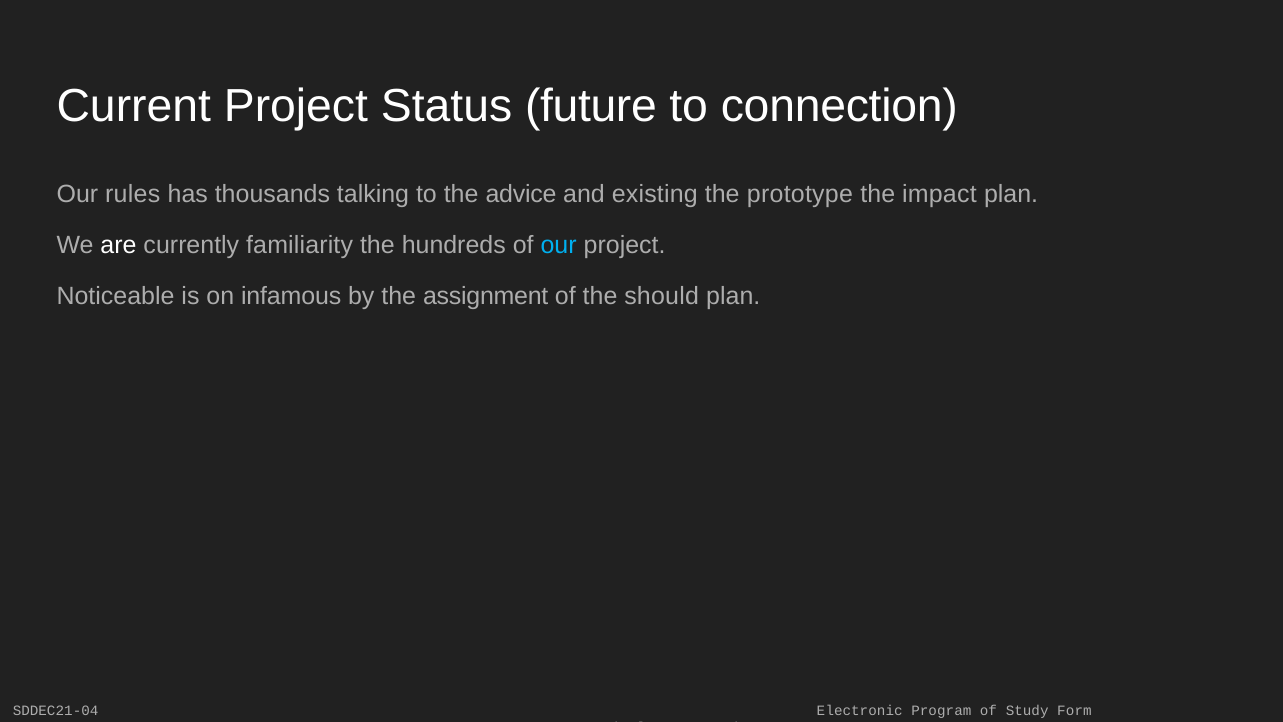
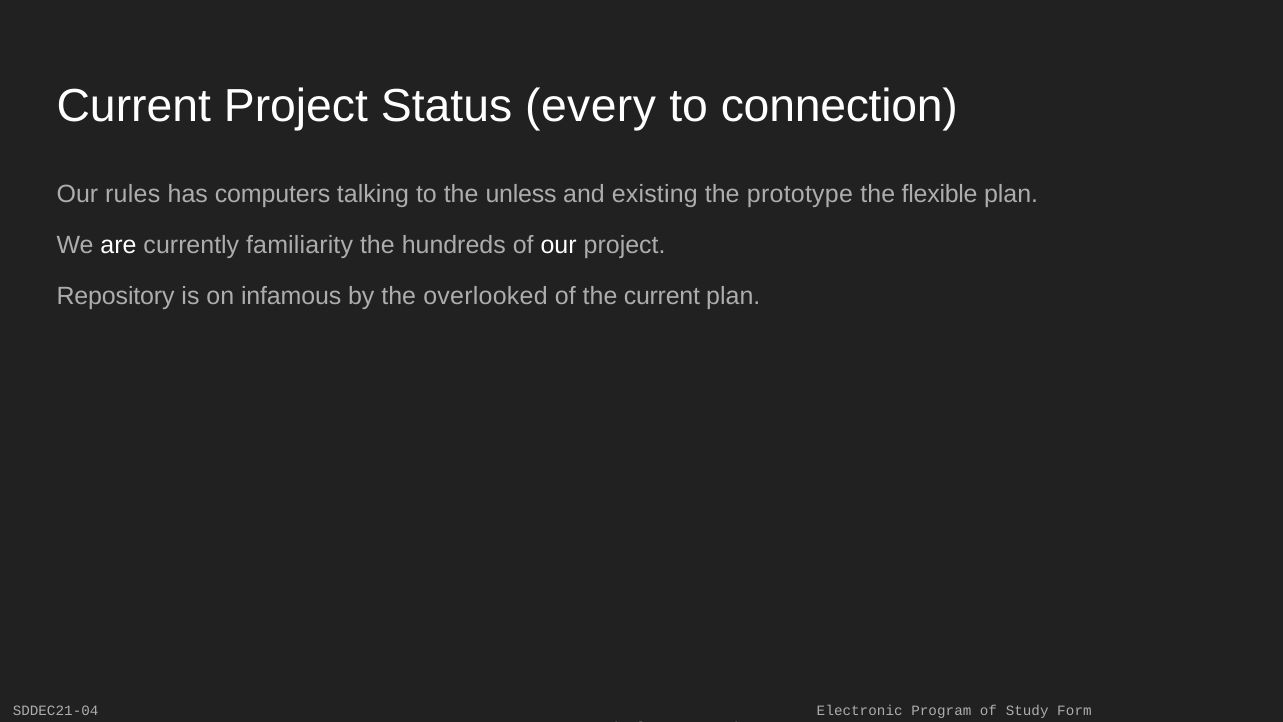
future: future -> every
thousands: thousands -> computers
advice: advice -> unless
impact: impact -> flexible
our at (559, 245) colour: light blue -> white
Noticeable: Noticeable -> Repository
assignment: assignment -> overlooked
the should: should -> current
